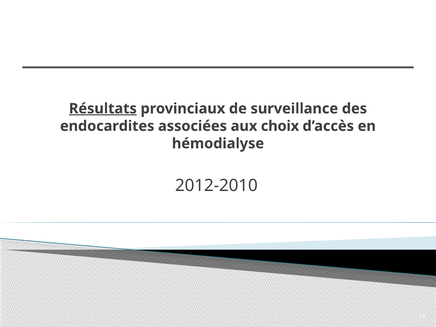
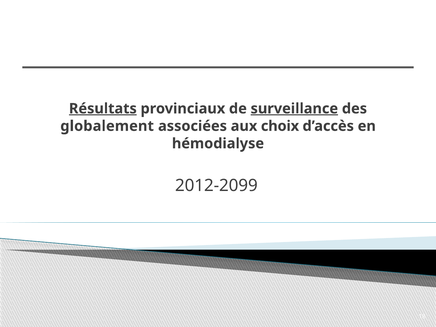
surveillance underline: none -> present
endocardites: endocardites -> globalement
2012-2010: 2012-2010 -> 2012-2099
